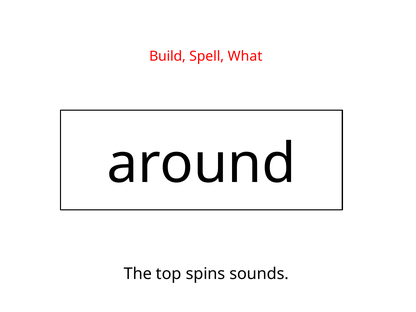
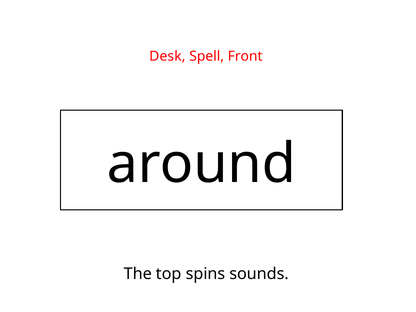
Build: Build -> Desk
What: What -> Front
